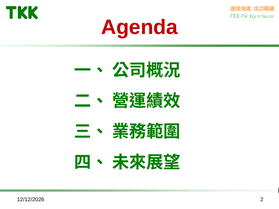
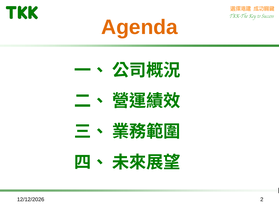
Agenda colour: red -> orange
